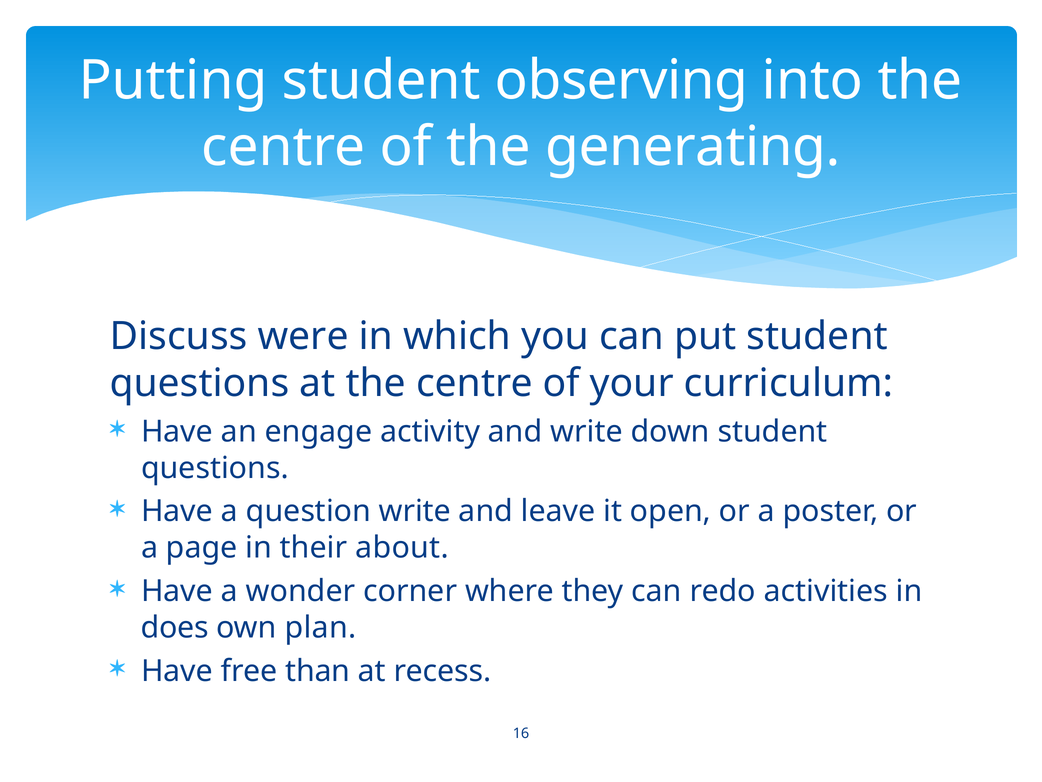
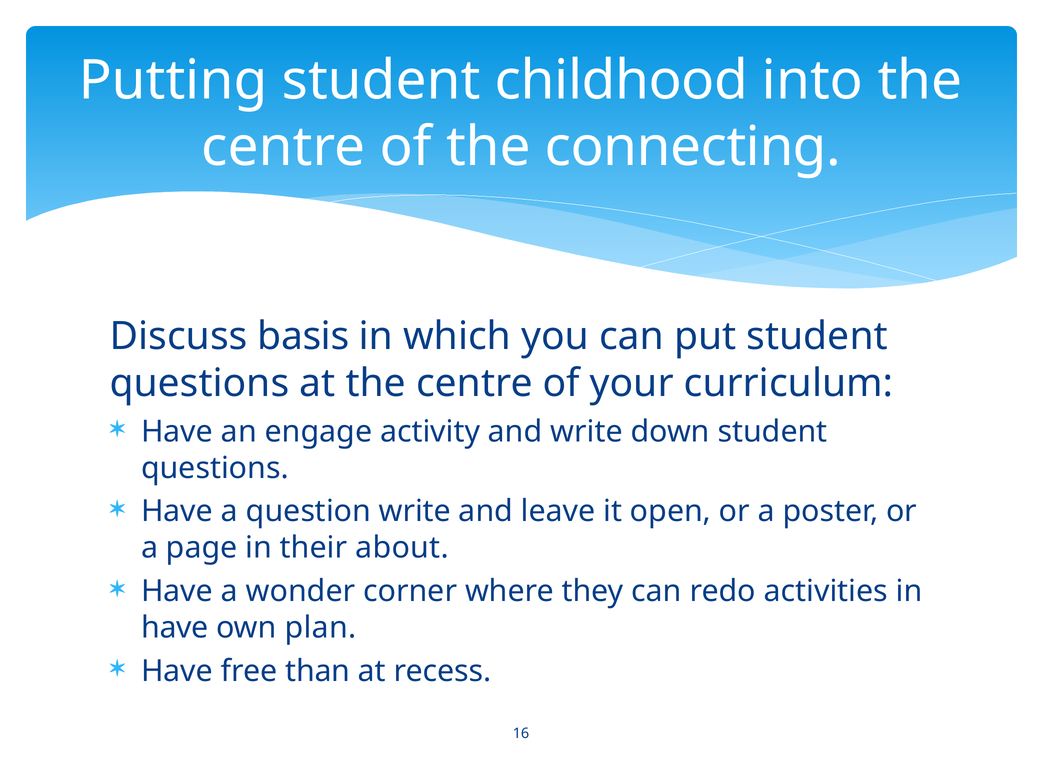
observing: observing -> childhood
generating: generating -> connecting
were: were -> basis
does at (175, 627): does -> have
